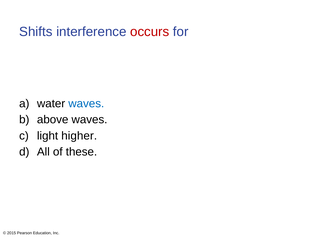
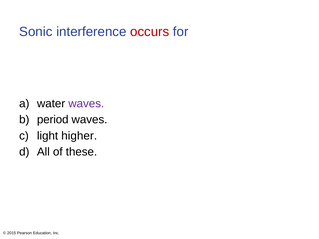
Shifts: Shifts -> Sonic
waves at (86, 104) colour: blue -> purple
above: above -> period
